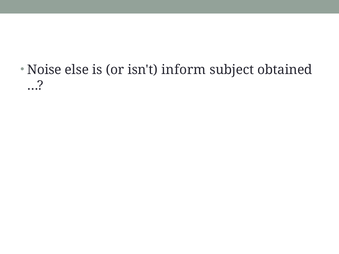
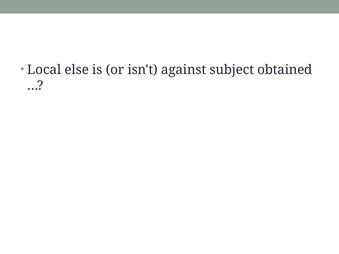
Noise: Noise -> Local
inform: inform -> against
